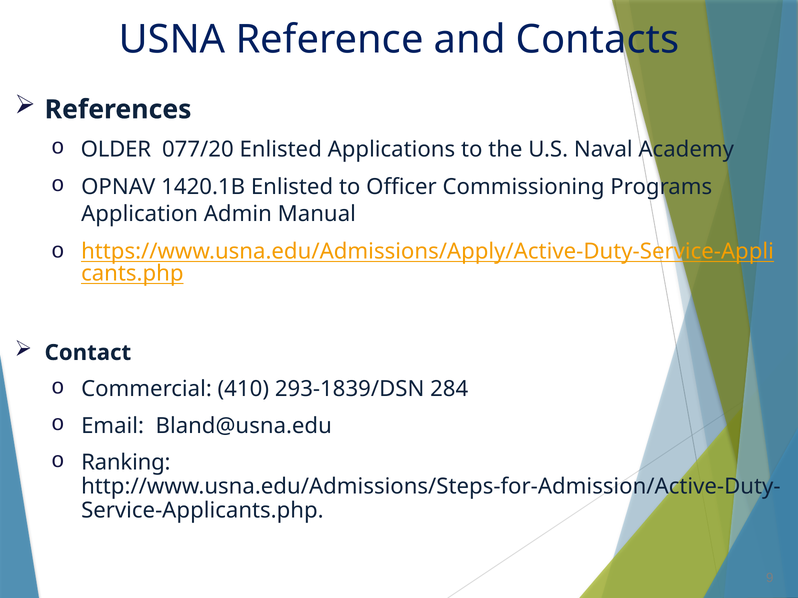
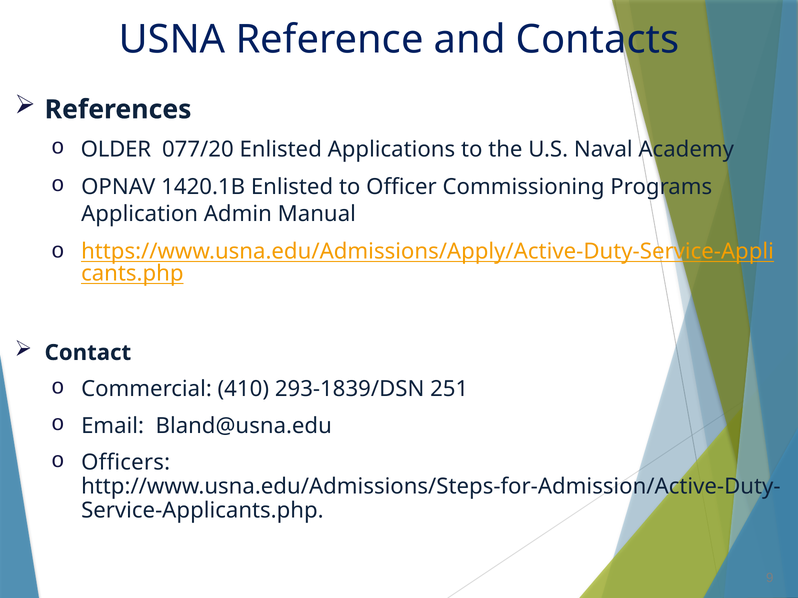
284: 284 -> 251
Ranking: Ranking -> Officers
